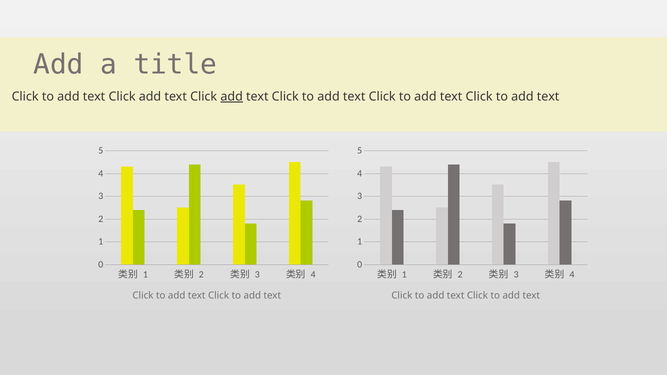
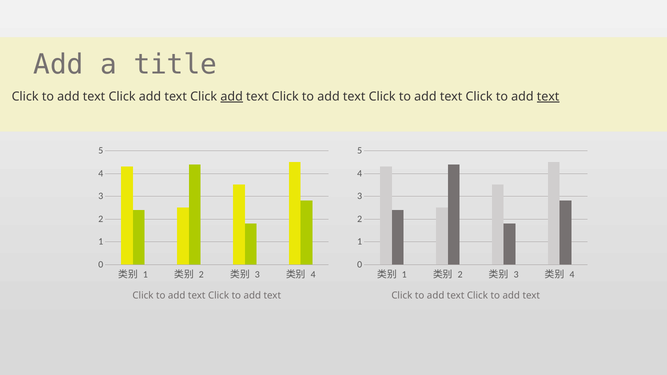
text at (548, 97) underline: none -> present
